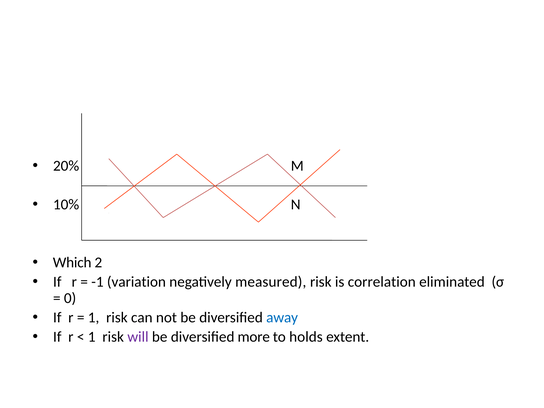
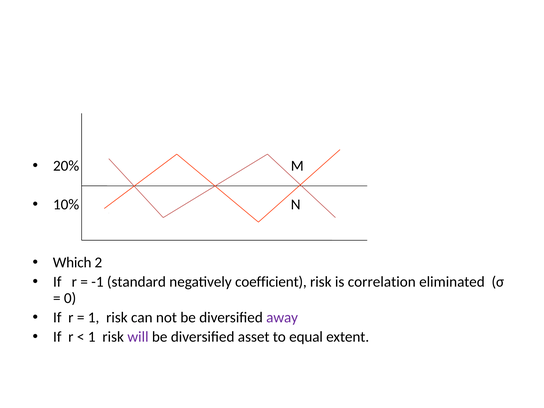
variation: variation -> standard
measured: measured -> coefficient
away colour: blue -> purple
more: more -> asset
holds: holds -> equal
